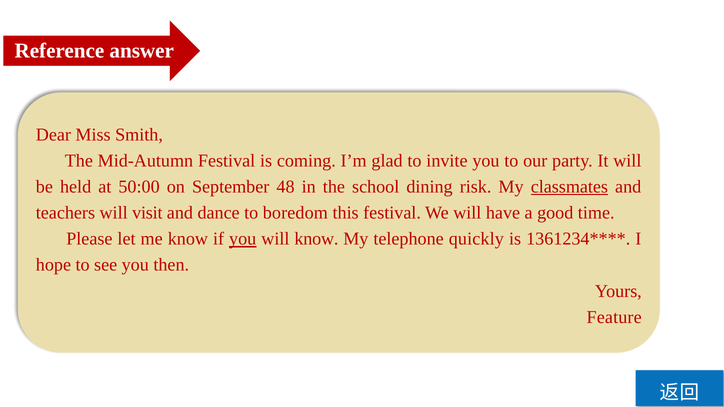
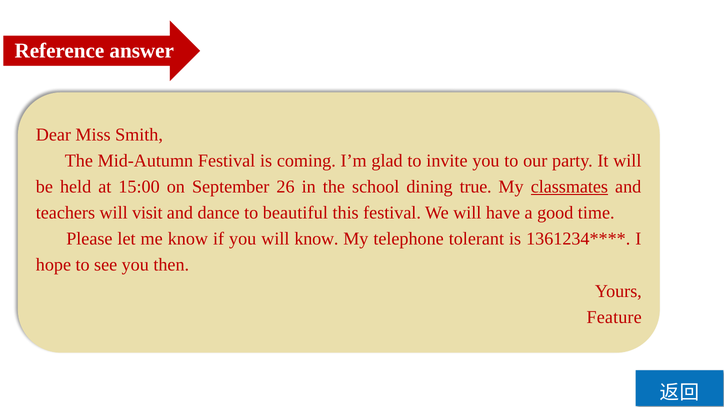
50:00: 50:00 -> 15:00
48: 48 -> 26
risk: risk -> true
boredom: boredom -> beautiful
you at (243, 239) underline: present -> none
quickly: quickly -> tolerant
